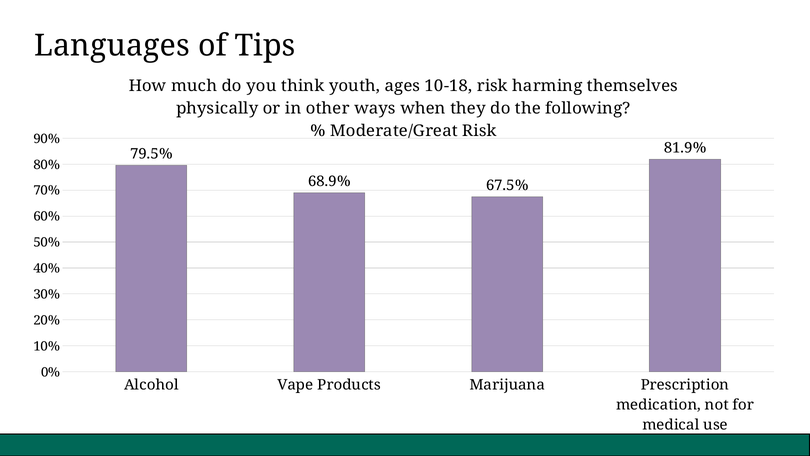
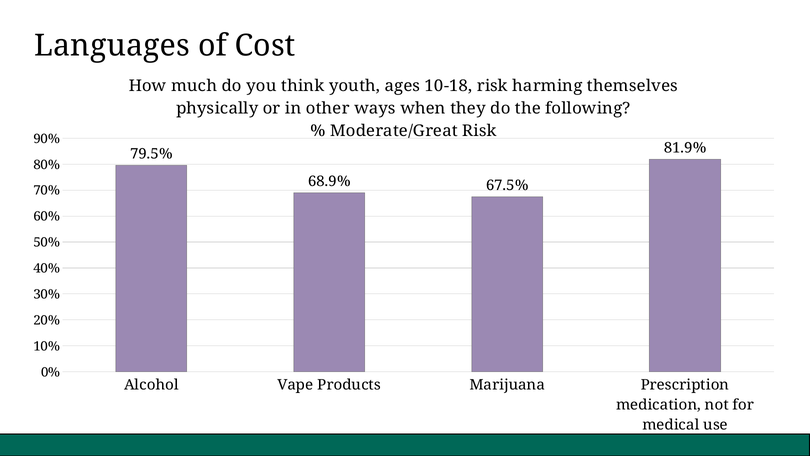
Tips: Tips -> Cost
